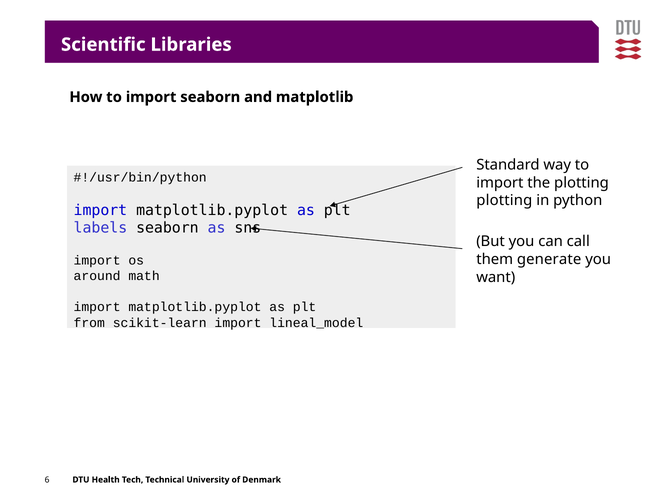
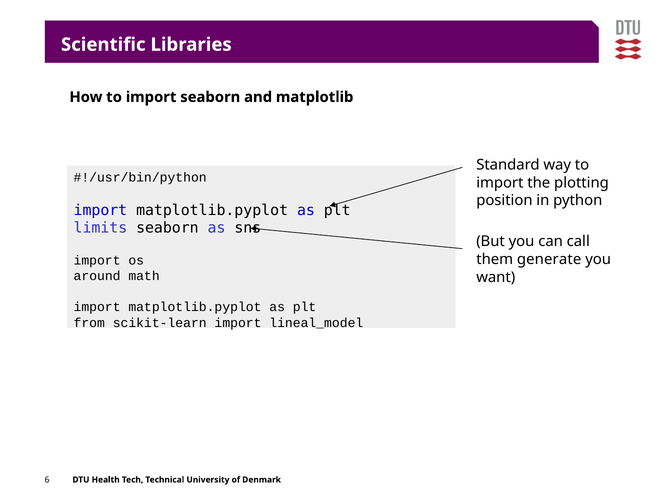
plotting at (504, 201): plotting -> position
labels: labels -> limits
